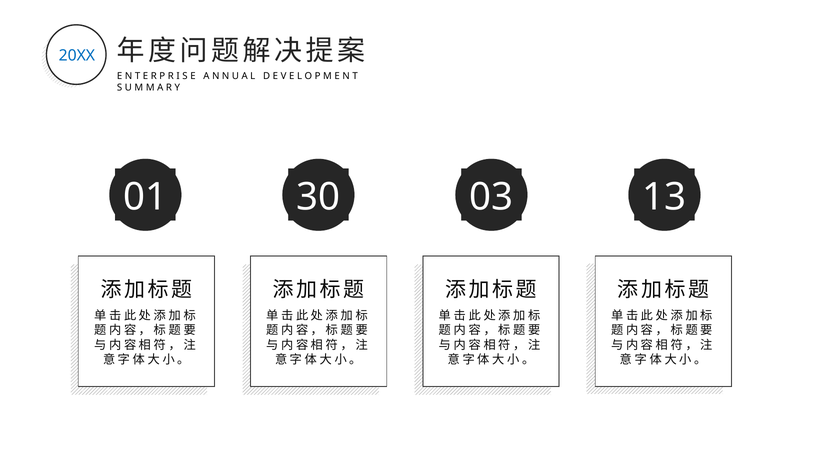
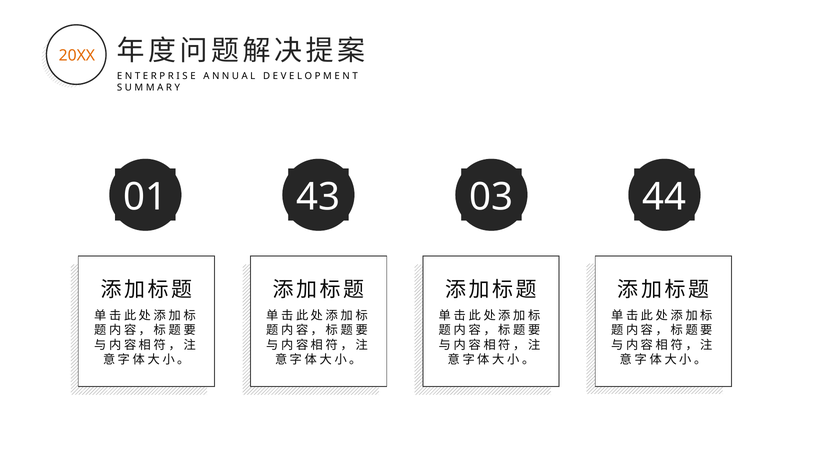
20XX colour: blue -> orange
30: 30 -> 43
13: 13 -> 44
